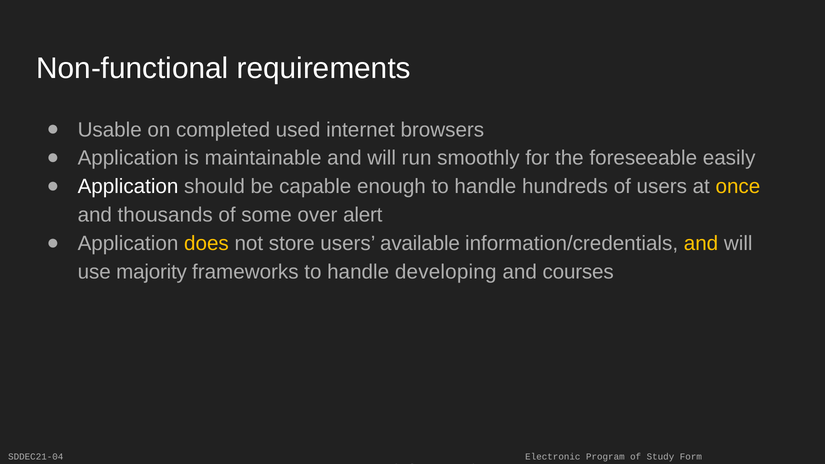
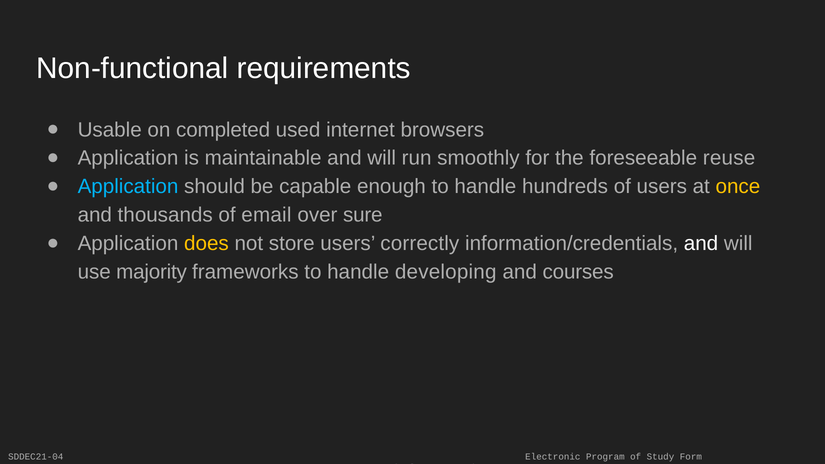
easily: easily -> reuse
Application at (128, 187) colour: white -> light blue
some: some -> email
alert: alert -> sure
available: available -> correctly
and at (701, 244) colour: yellow -> white
